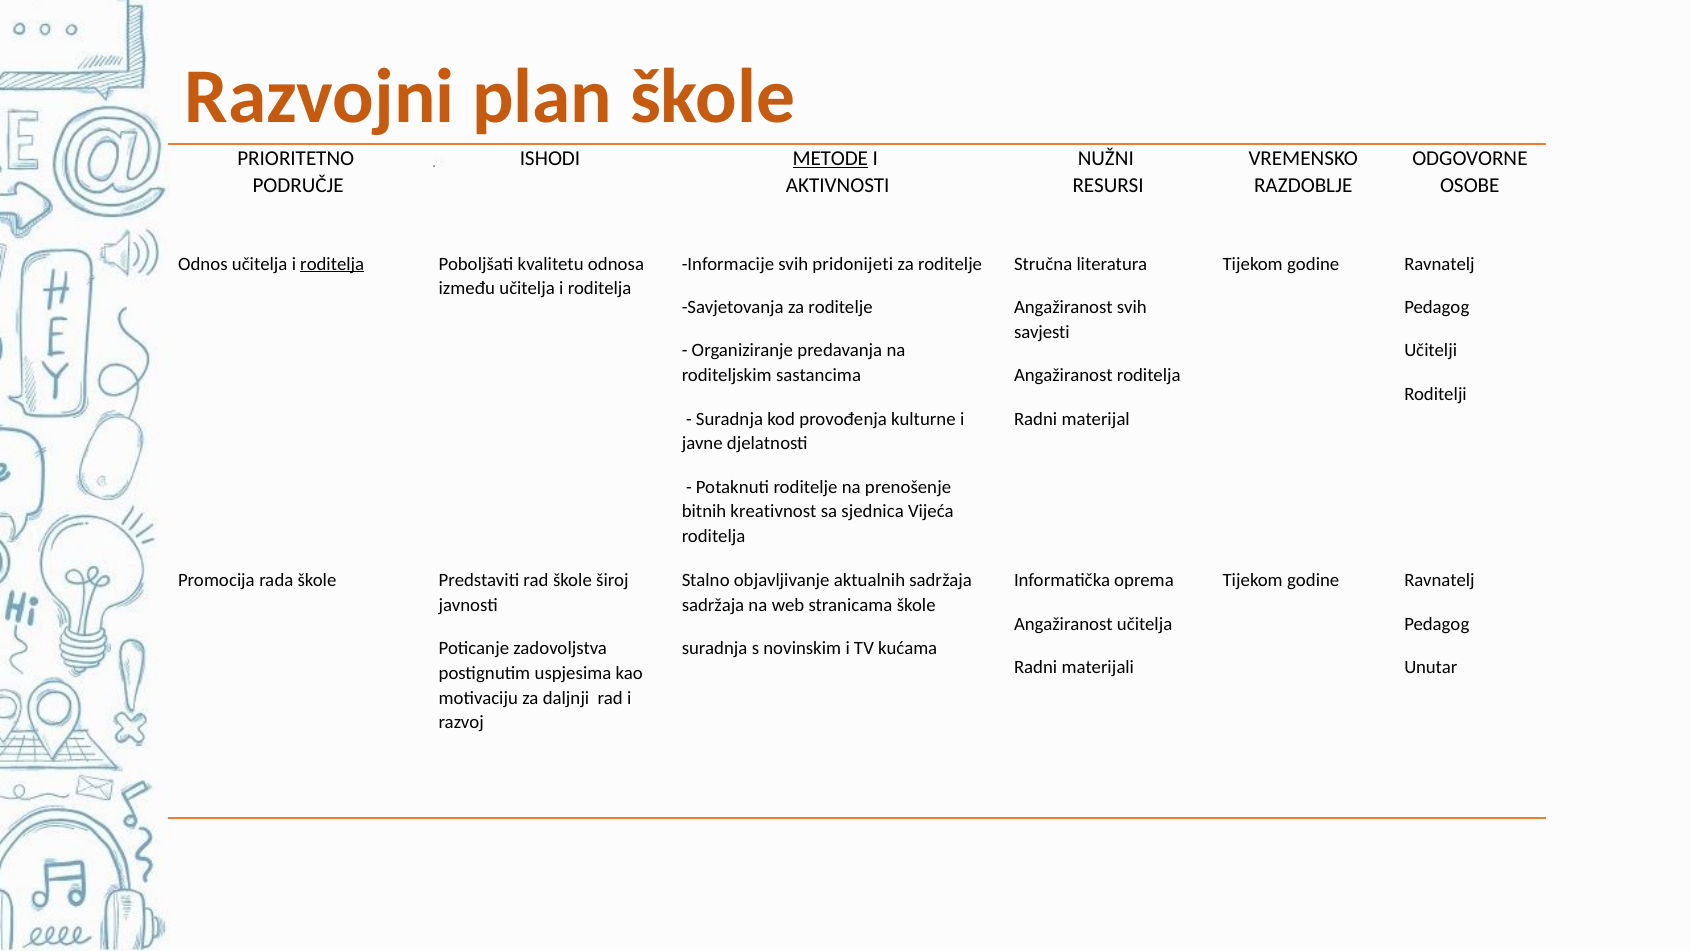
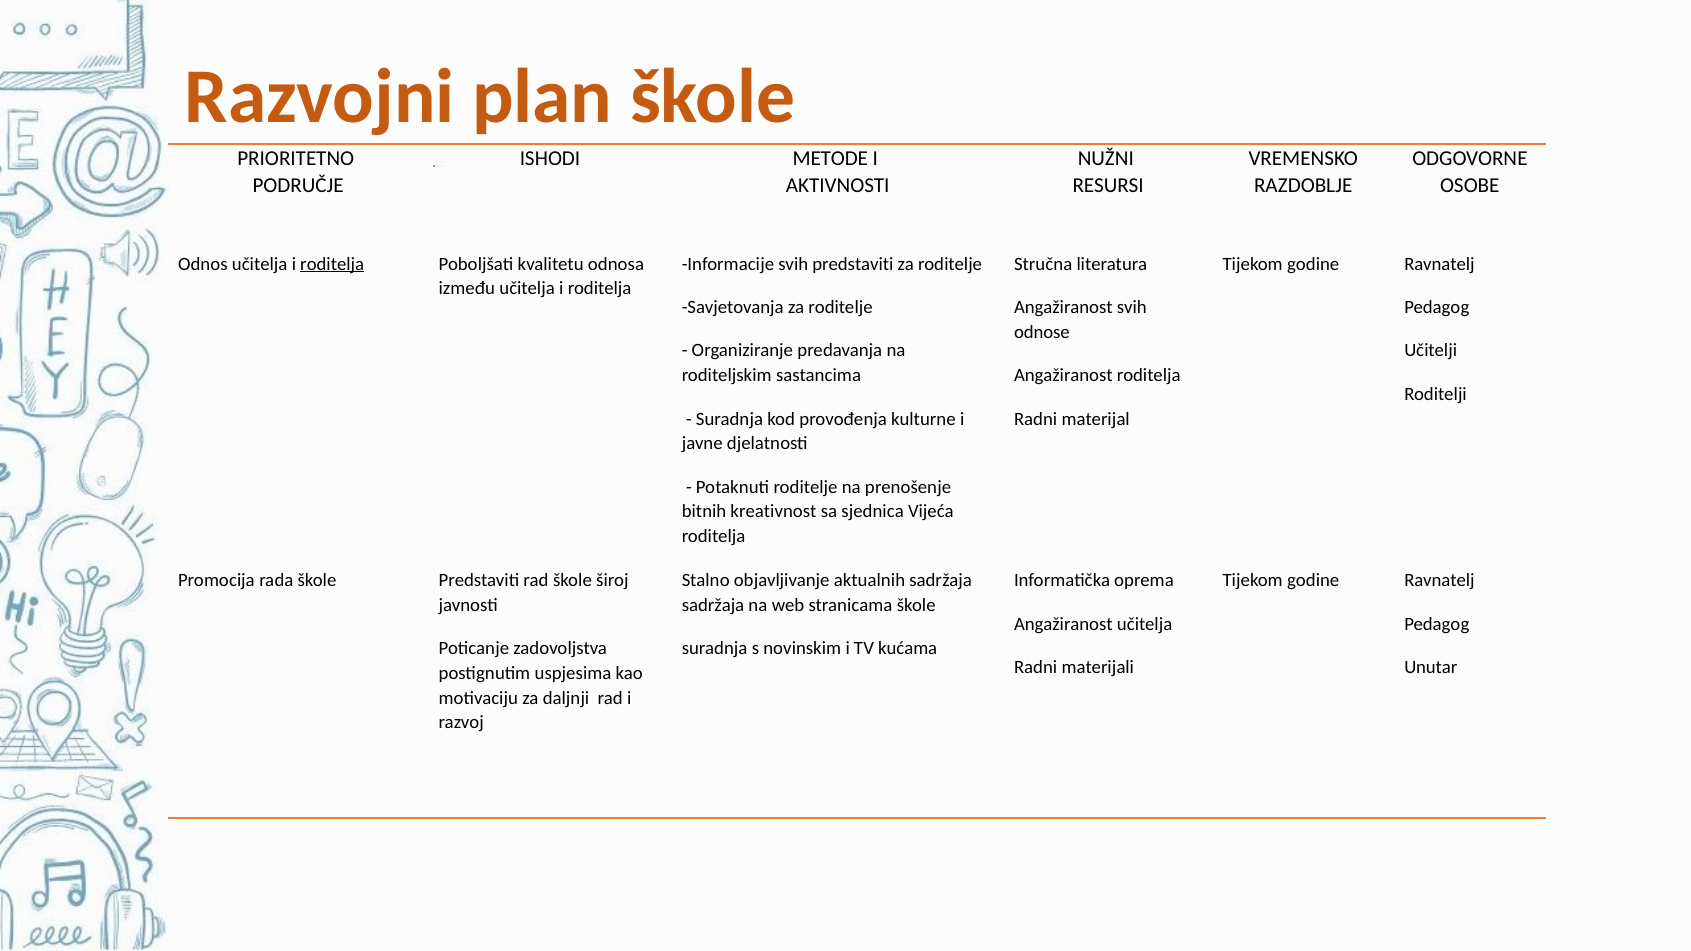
METODE underline: present -> none
svih pridonijeti: pridonijeti -> predstaviti
savjesti: savjesti -> odnose
